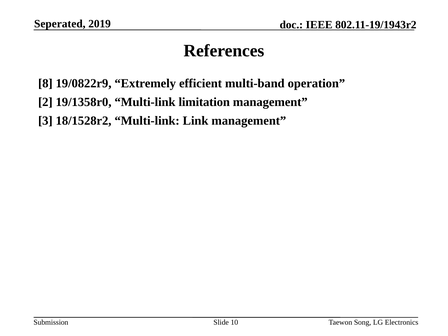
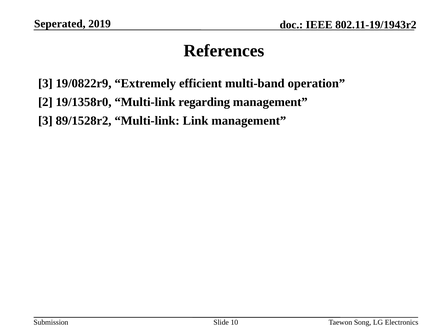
8 at (45, 83): 8 -> 3
limitation: limitation -> regarding
18/1528r2: 18/1528r2 -> 89/1528r2
